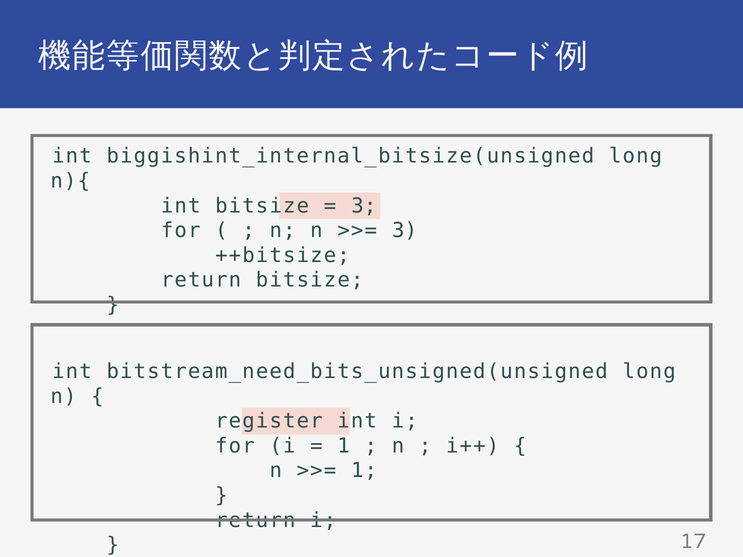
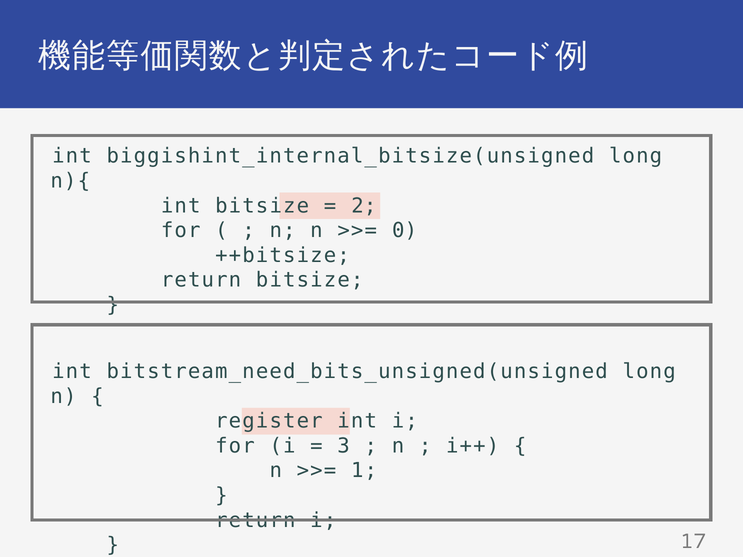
3 at (364, 206): 3 -> 2
3 at (405, 231): 3 -> 0
1 at (344, 446): 1 -> 3
